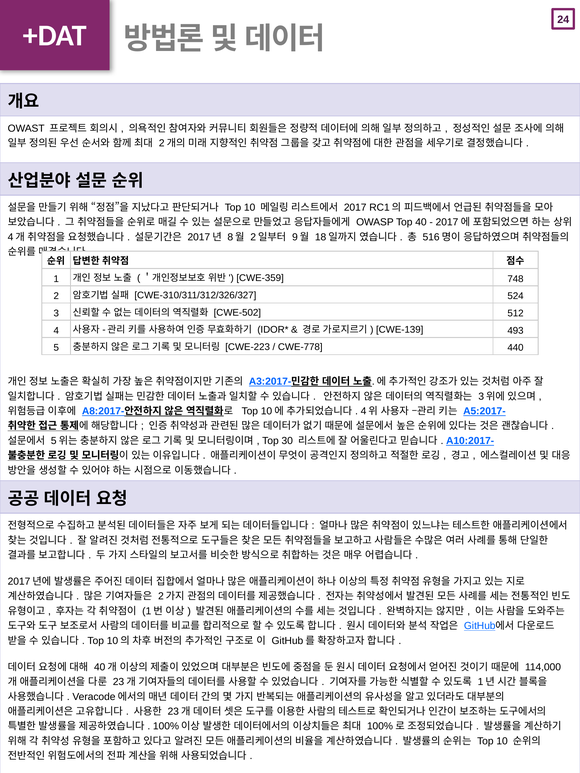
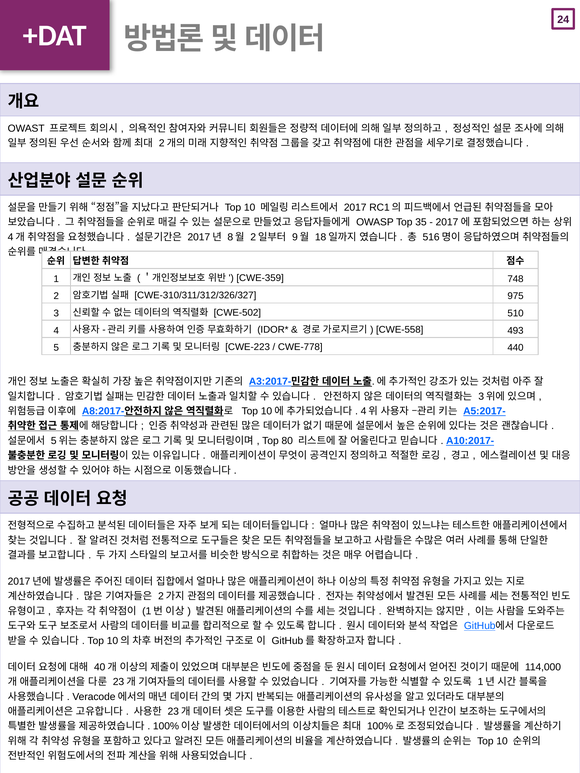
40: 40 -> 35
524: 524 -> 975
512: 512 -> 510
CWE-139: CWE-139 -> CWE-558
30: 30 -> 80
